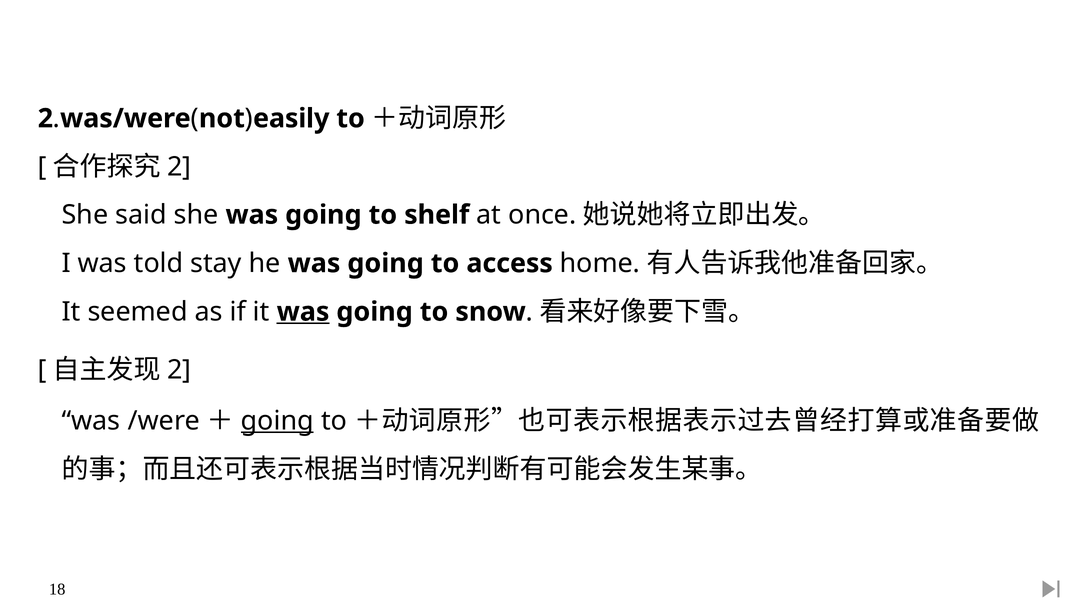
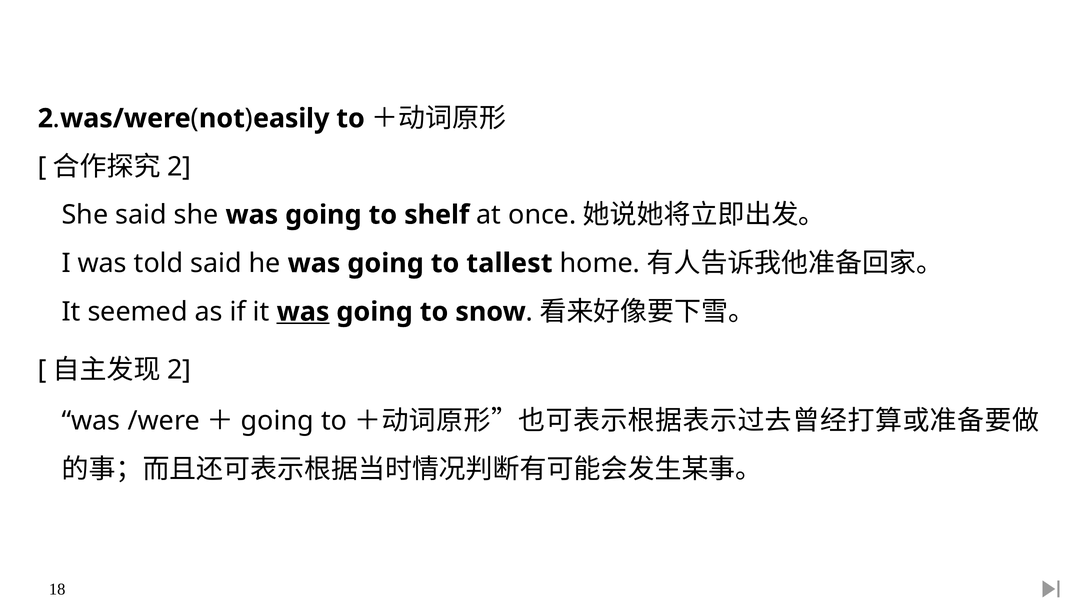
told stay: stay -> said
access: access -> tallest
going at (277, 421) underline: present -> none
